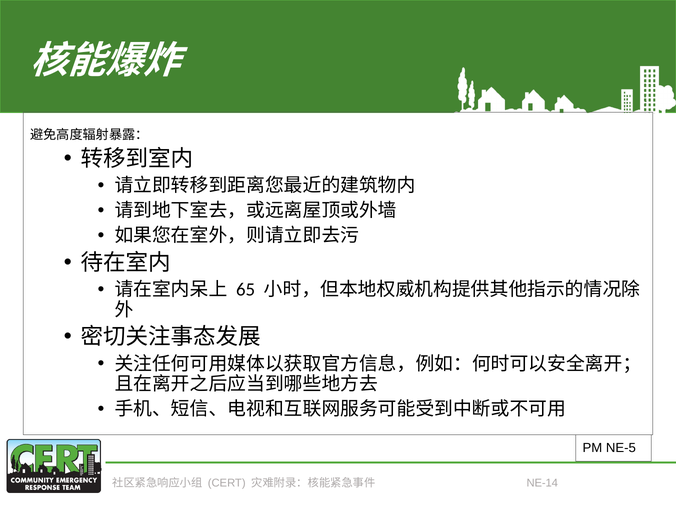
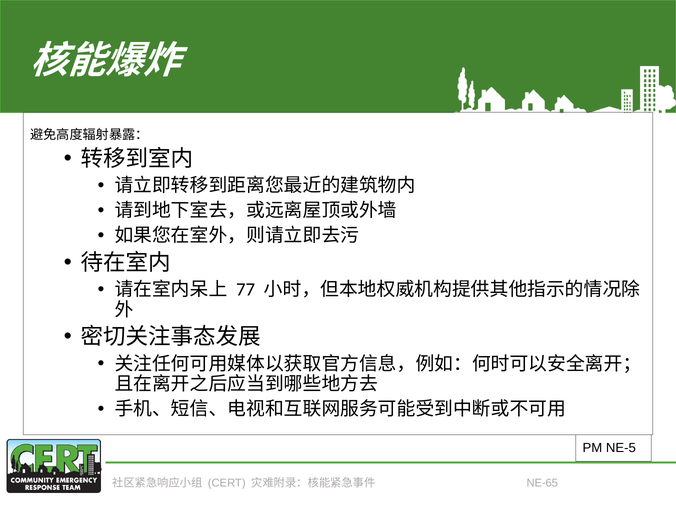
65: 65 -> 77
NE-14: NE-14 -> NE-65
